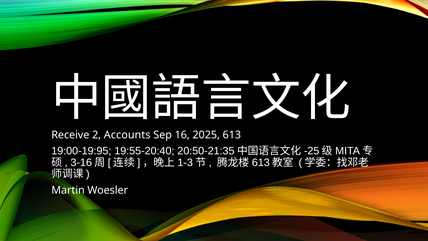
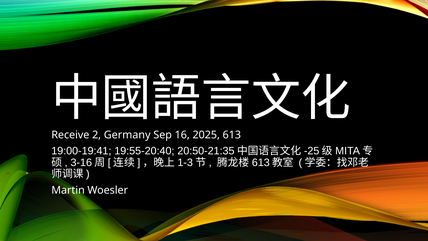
Accounts: Accounts -> Germany
19:00-19:95: 19:00-19:95 -> 19:00-19:41
